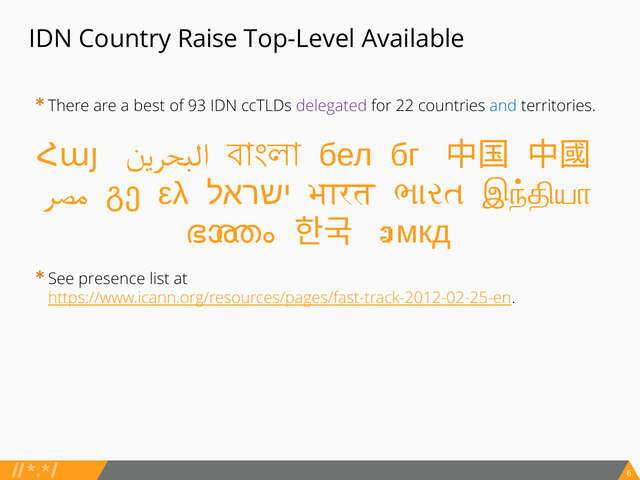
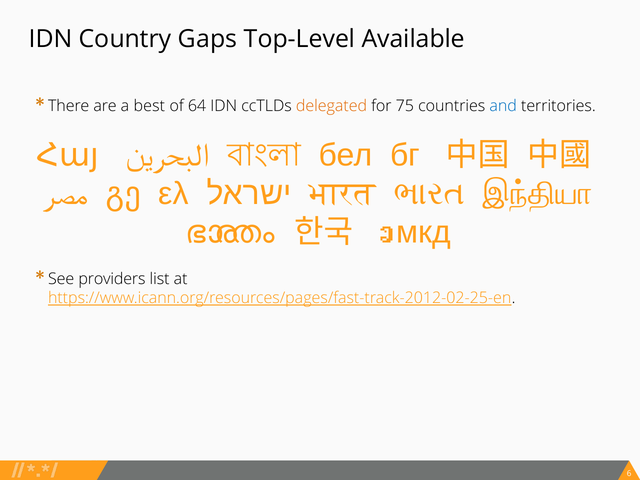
Raise: Raise -> Gaps
93: 93 -> 64
delegated colour: purple -> orange
22: 22 -> 75
presence: presence -> providers
